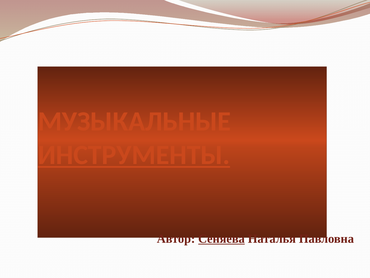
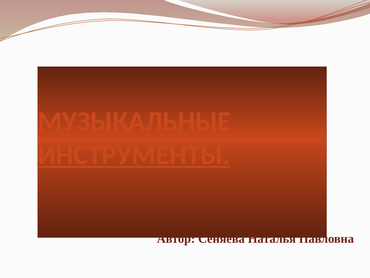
Сеняева underline: present -> none
